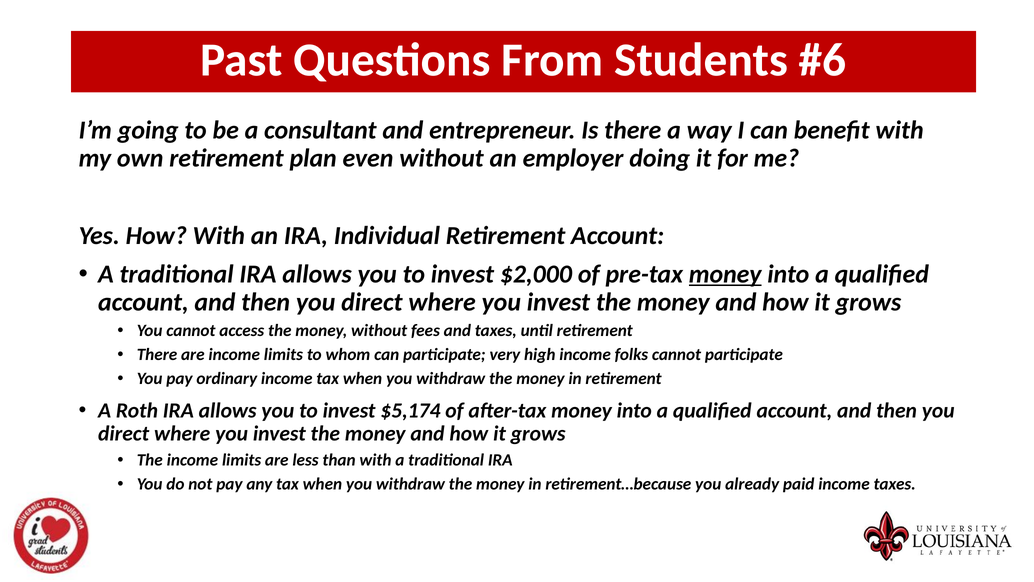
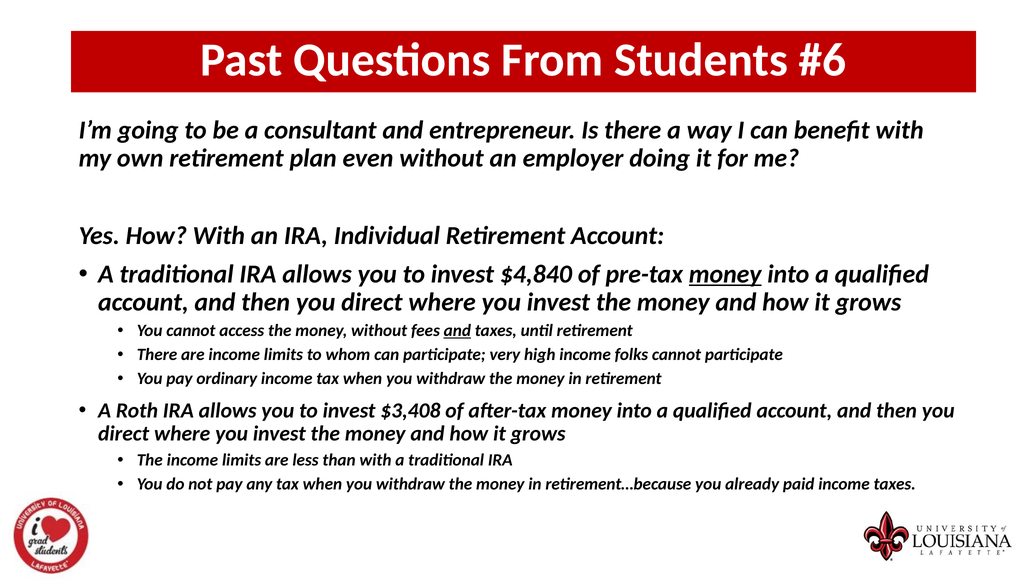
$2,000: $2,000 -> $4,840
and at (457, 331) underline: none -> present
$5,174: $5,174 -> $3,408
